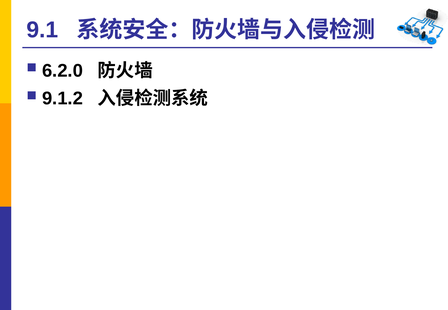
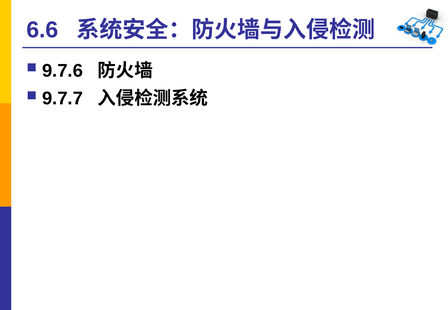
9.1: 9.1 -> 6.6
6.2.0: 6.2.0 -> 9.7.6
9.1.2: 9.1.2 -> 9.7.7
